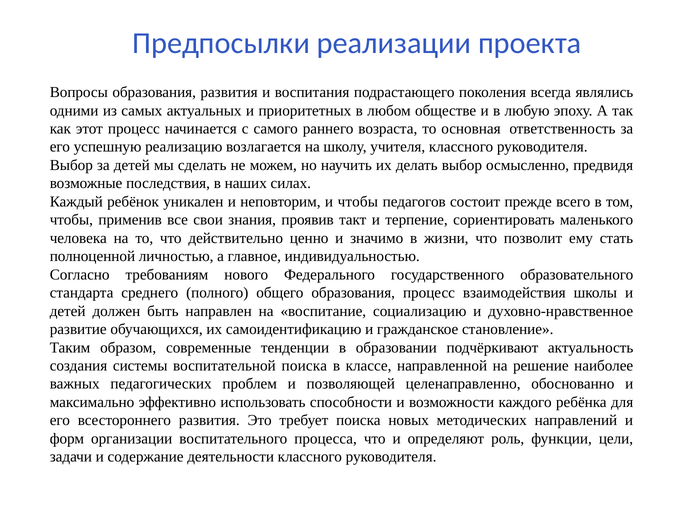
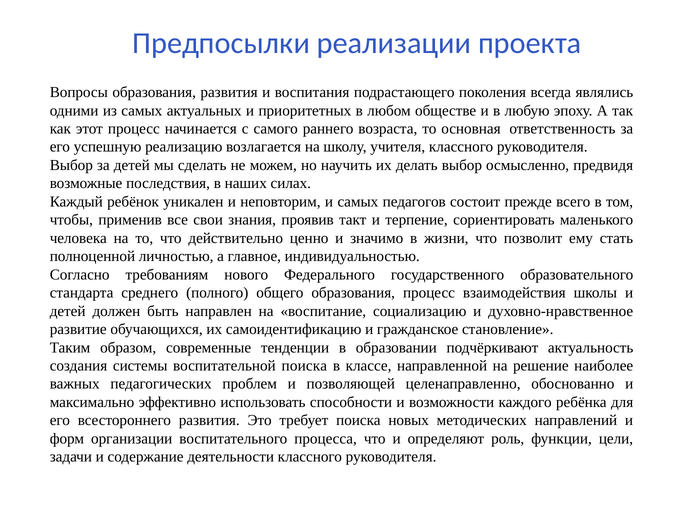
и чтобы: чтобы -> самых
